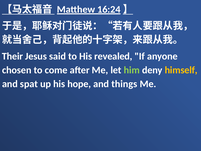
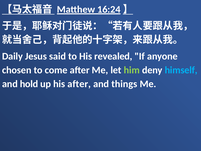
Their: Their -> Daily
himself colour: yellow -> light blue
spat: spat -> hold
his hope: hope -> after
